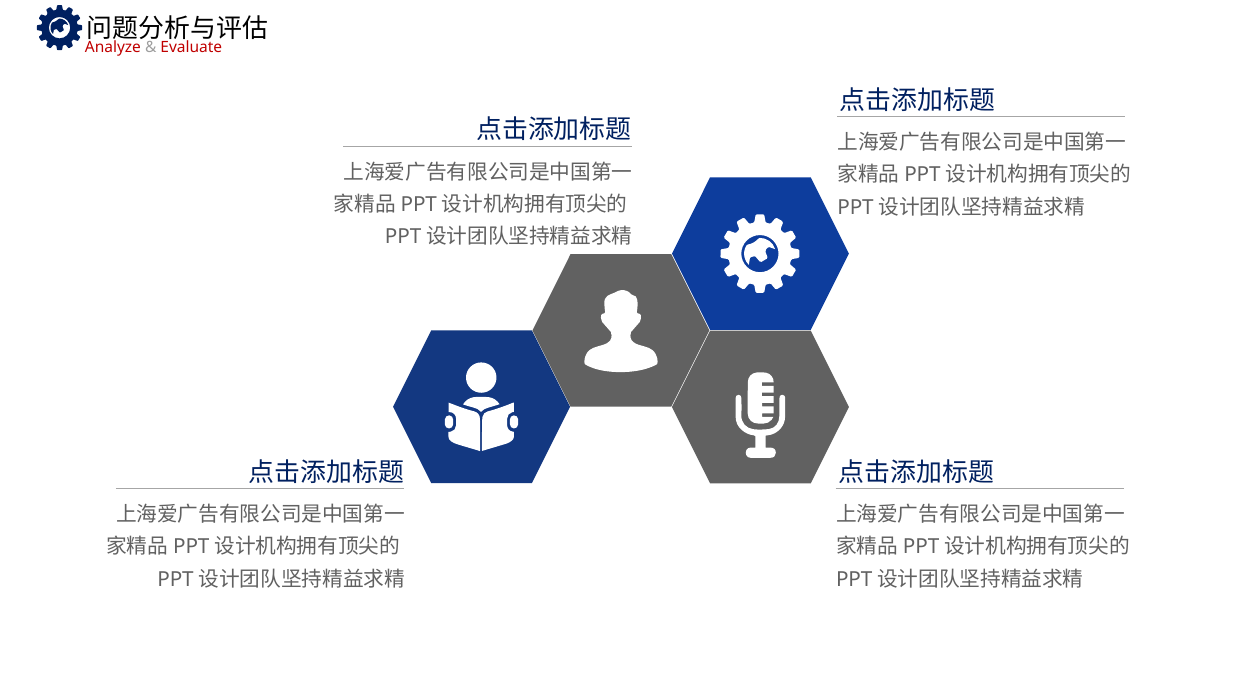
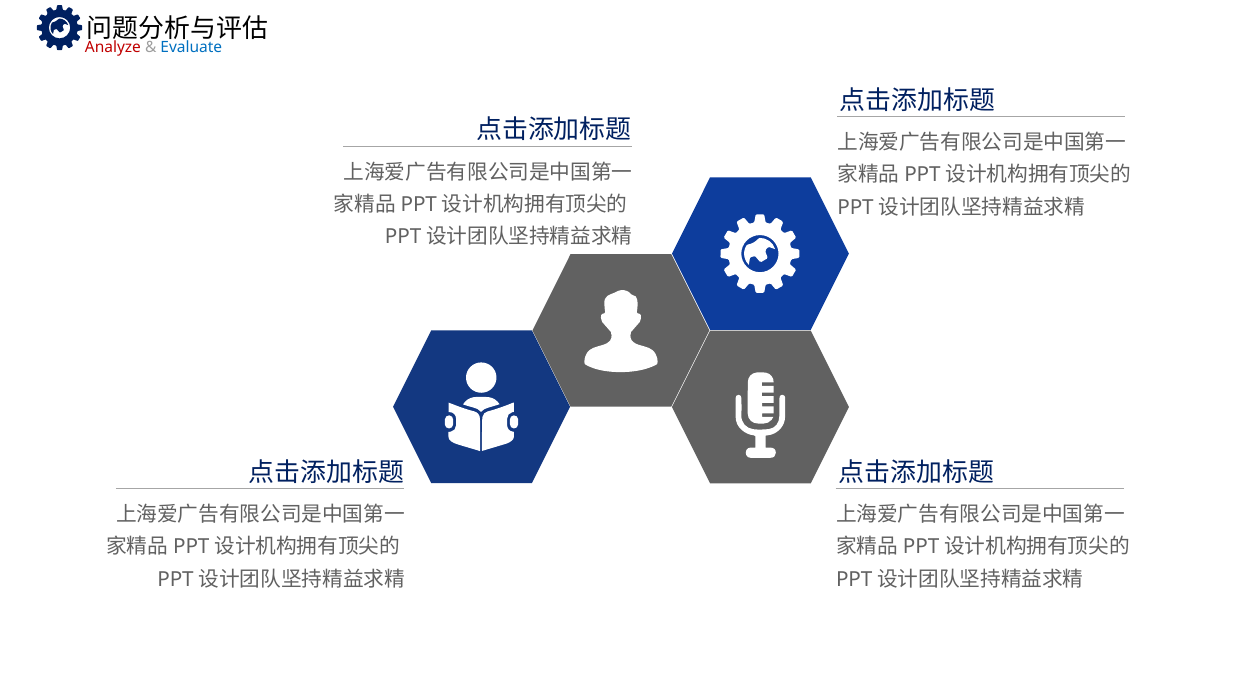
Evaluate colour: red -> blue
